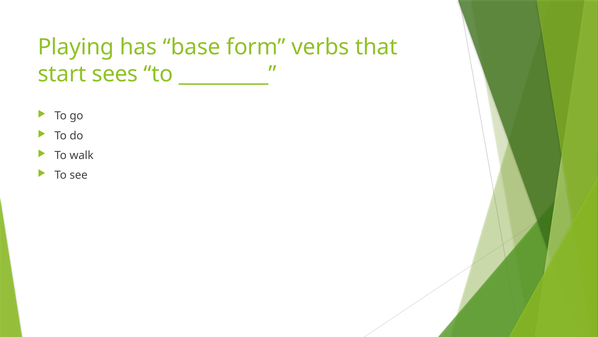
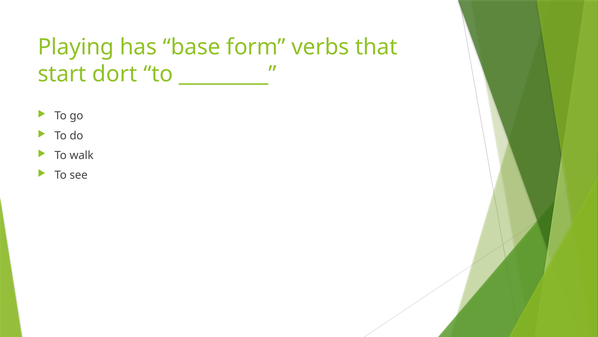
sees: sees -> dort
